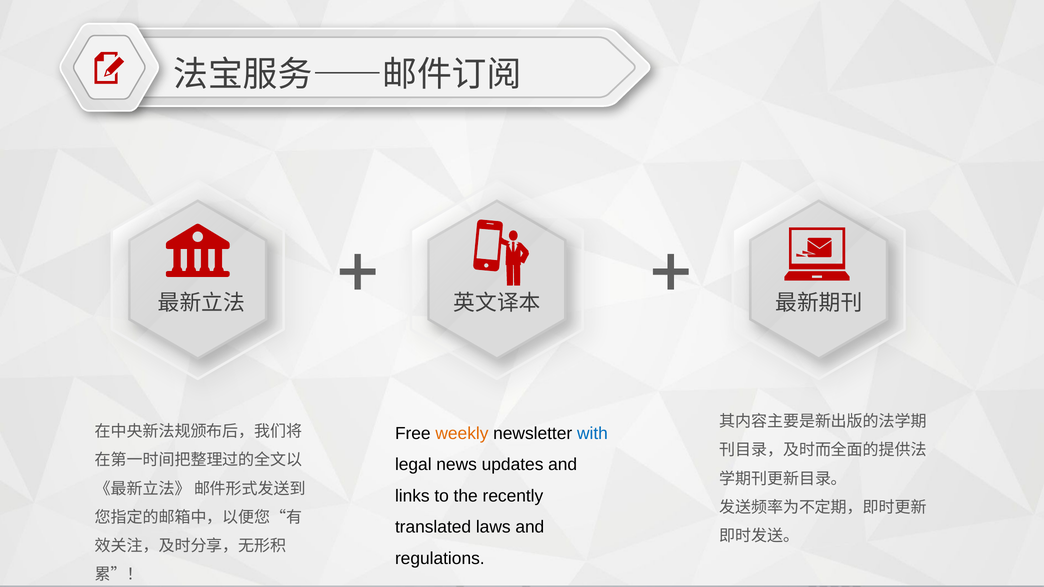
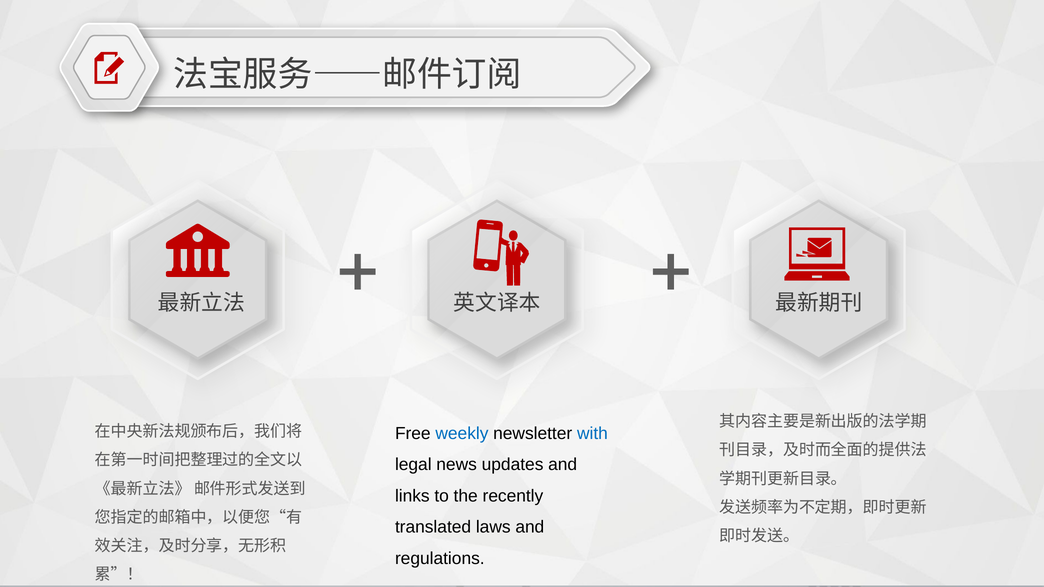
weekly colour: orange -> blue
